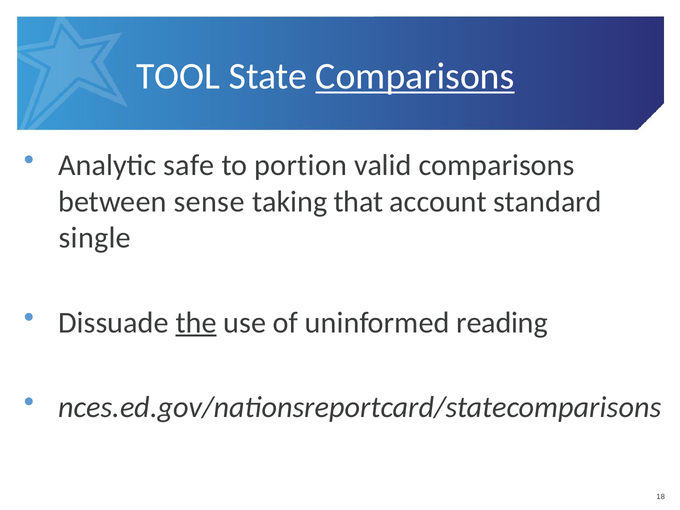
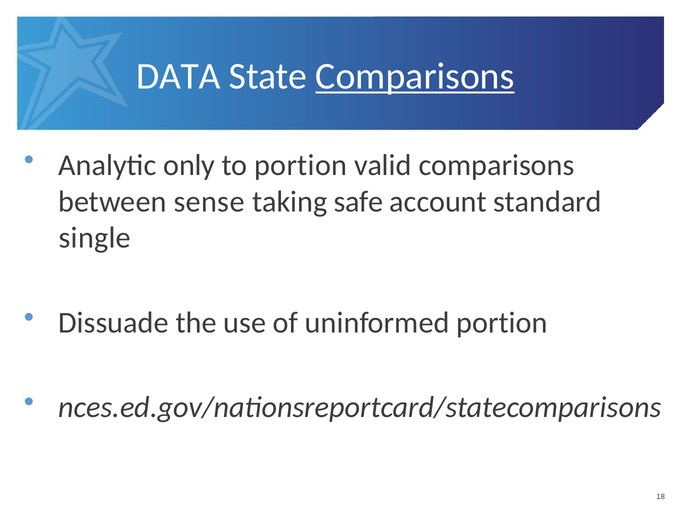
TOOL: TOOL -> DATA
safe: safe -> only
that: that -> safe
the underline: present -> none
uninformed reading: reading -> portion
